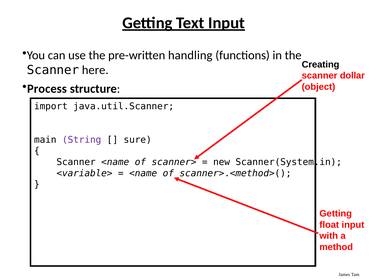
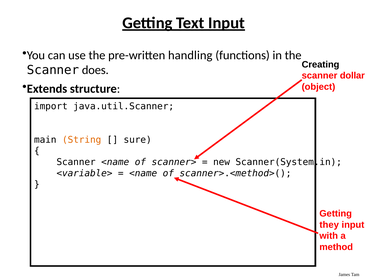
here: here -> does
Process: Process -> Extends
String colour: purple -> orange
float: float -> they
